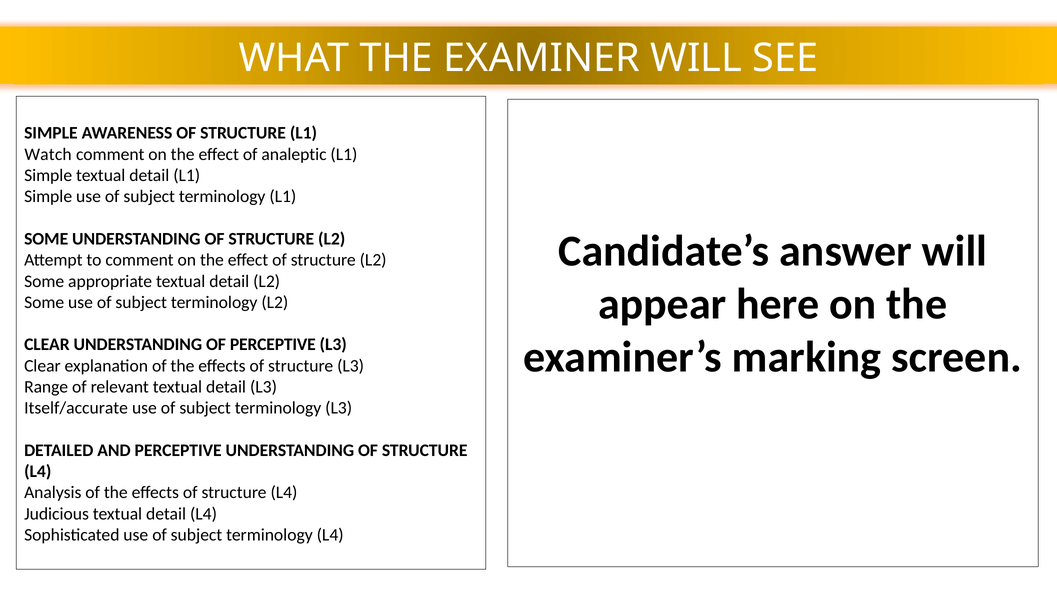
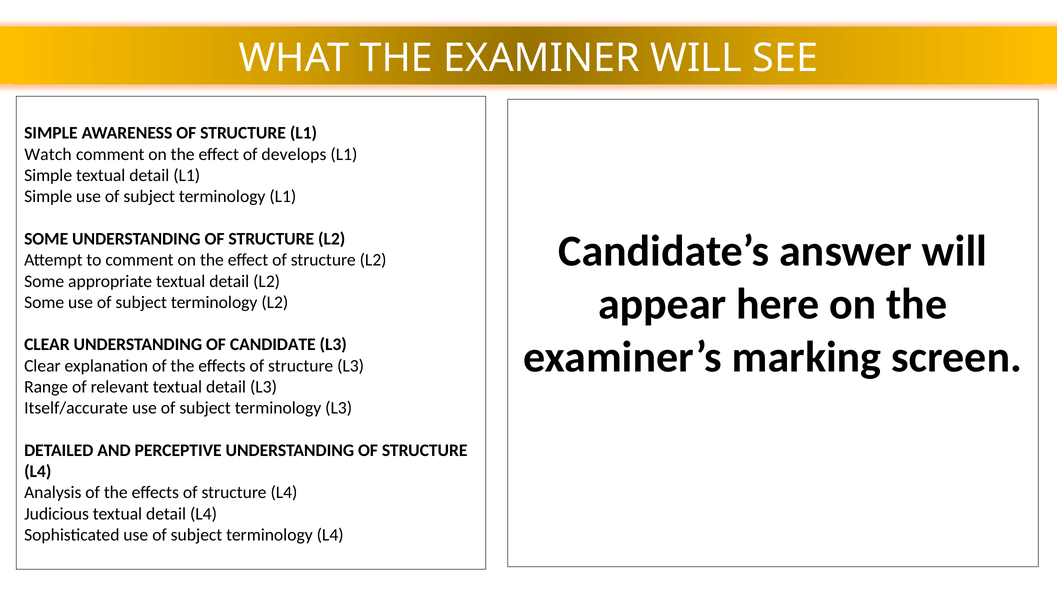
analeptic: analeptic -> develops
OF PERCEPTIVE: PERCEPTIVE -> CANDIDATE
